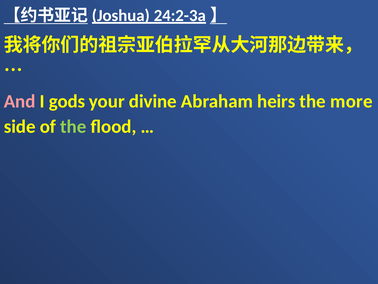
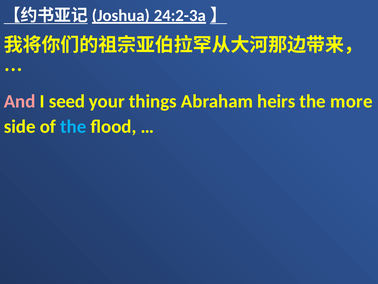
gods: gods -> seed
divine: divine -> things
the at (73, 127) colour: light green -> light blue
